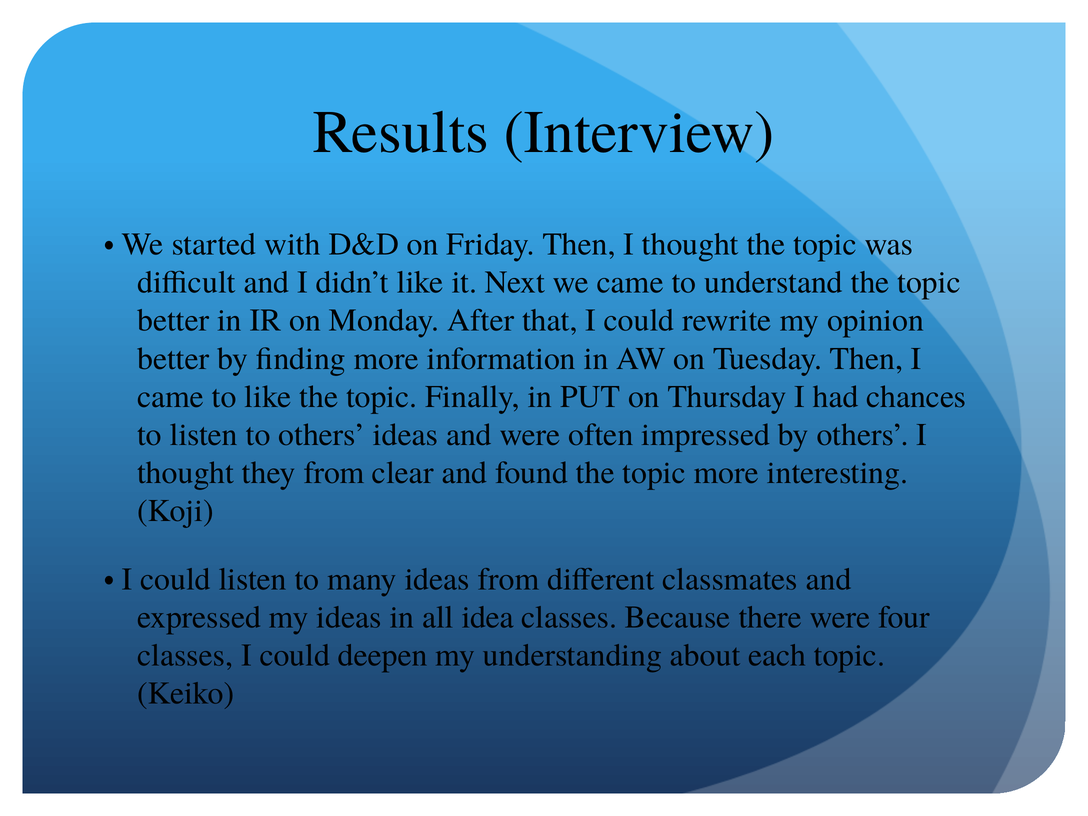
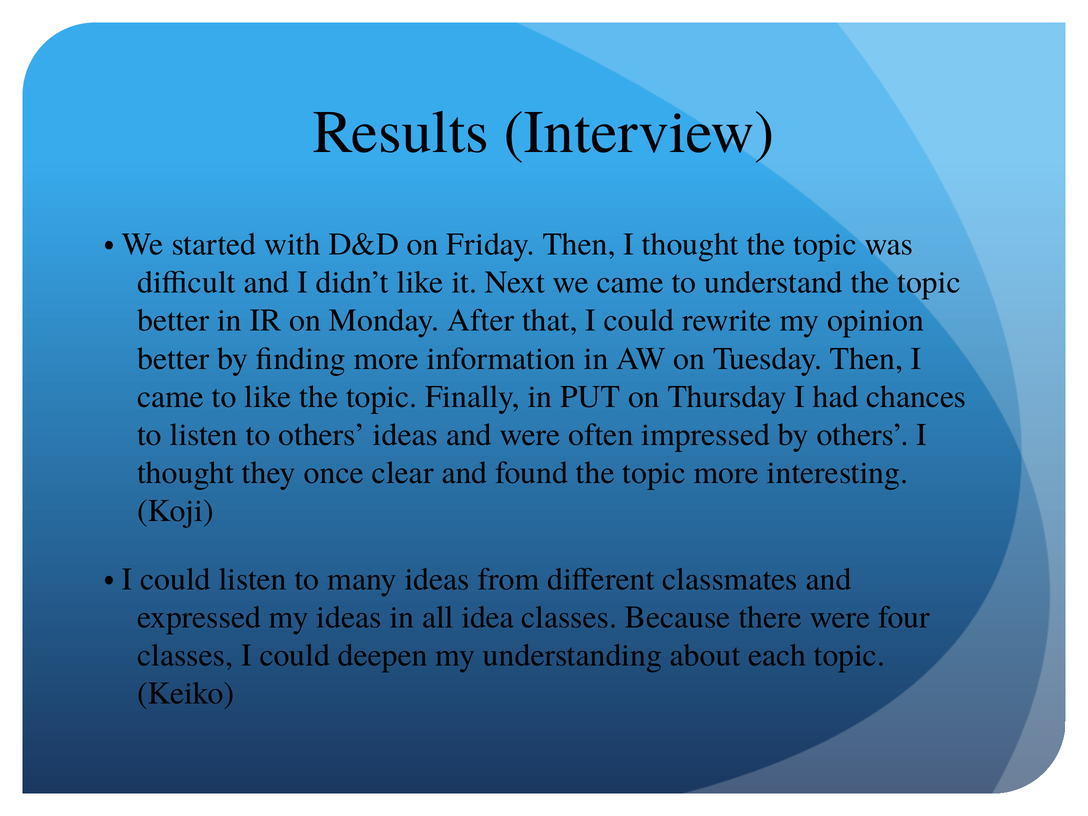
they from: from -> once
